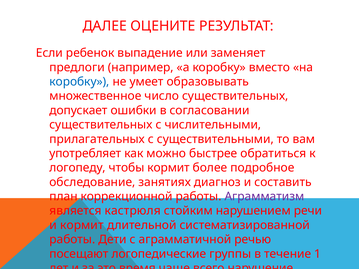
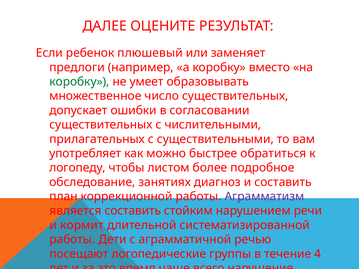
выпадение: выпадение -> плюшевый
коробку at (79, 82) colour: blue -> green
чтобы кормит: кормит -> листом
является кастрюля: кастрюля -> составить
1: 1 -> 4
